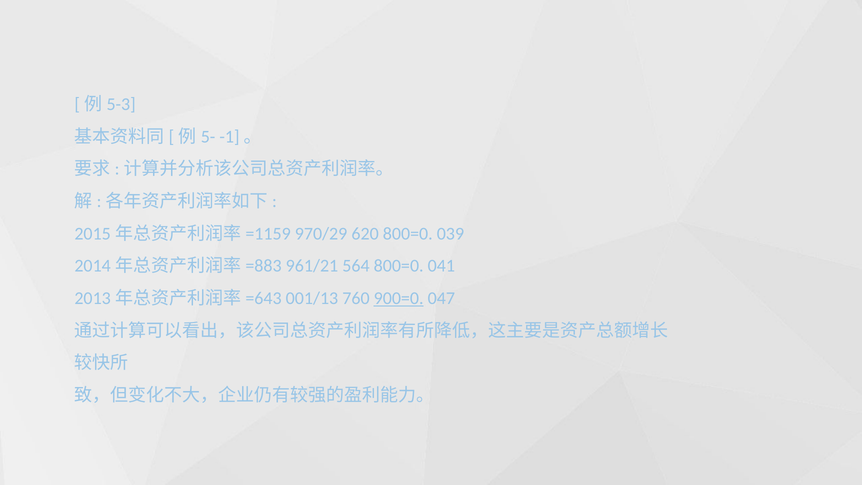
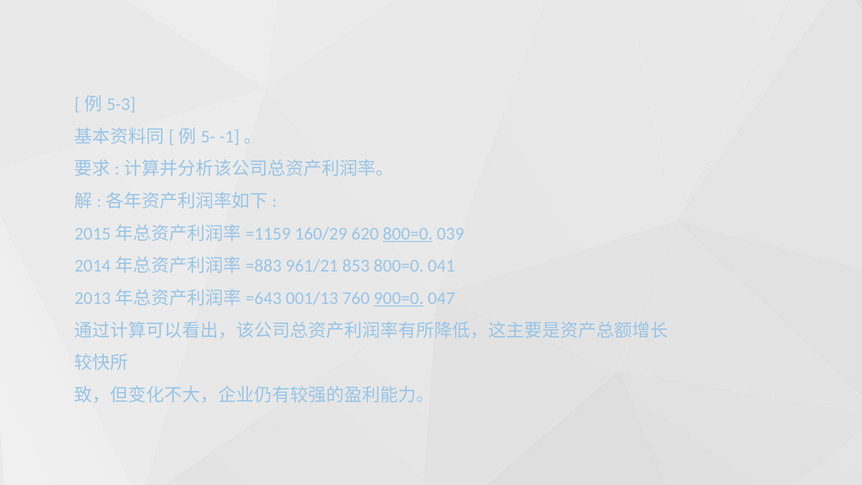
970/29: 970/29 -> 160/29
800=0 at (408, 234) underline: none -> present
564: 564 -> 853
